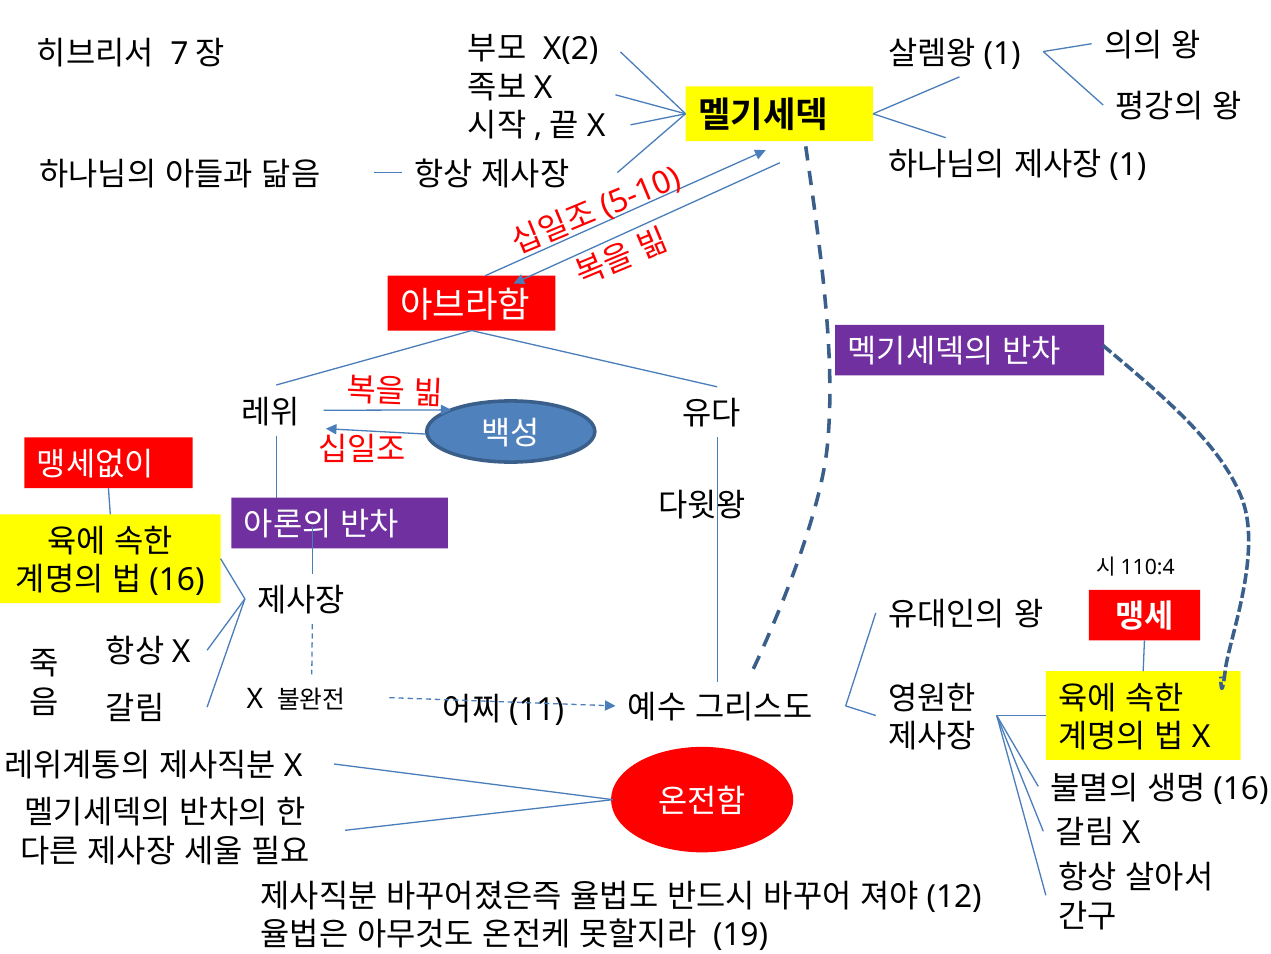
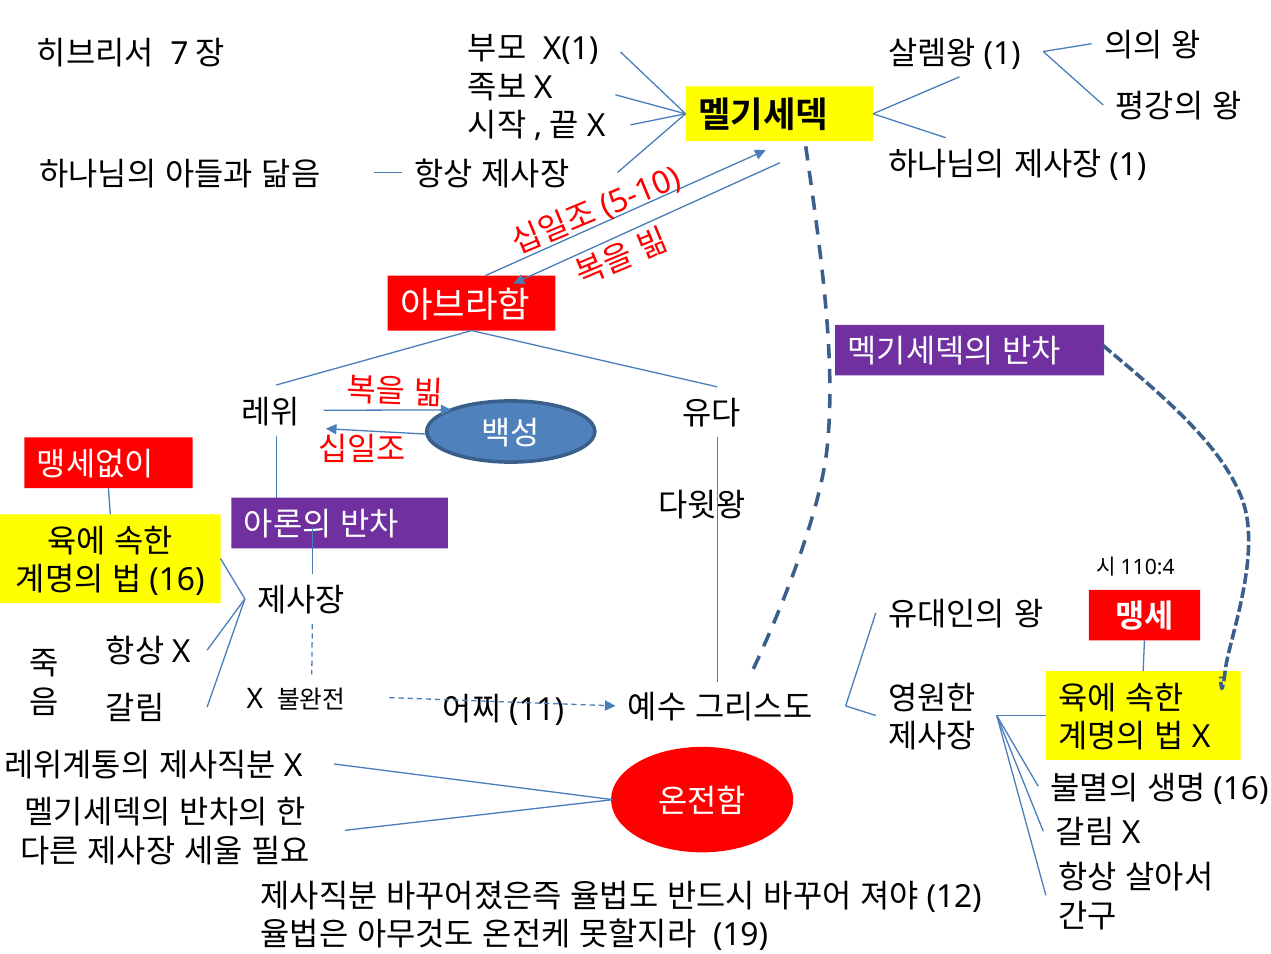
X(2: X(2 -> X(1
